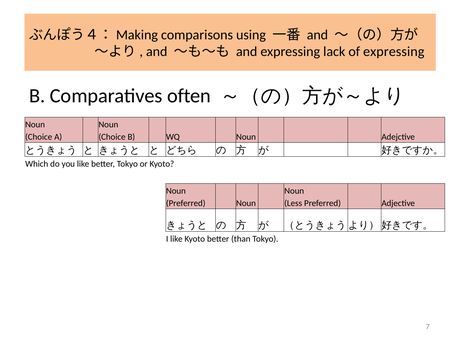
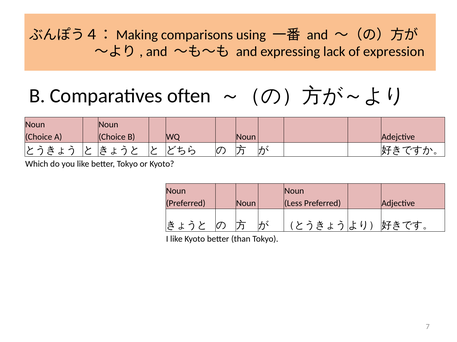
of expressing: expressing -> expression
